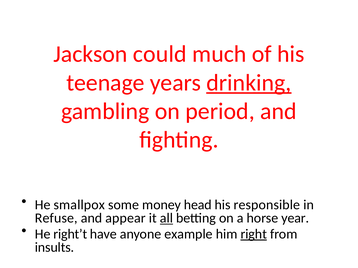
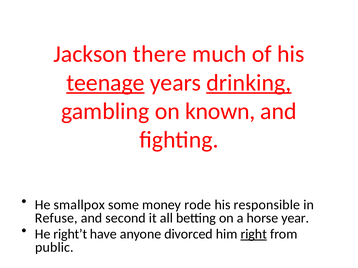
could: could -> there
teenage underline: none -> present
period: period -> known
head: head -> rode
appear: appear -> second
all underline: present -> none
example: example -> divorced
insults: insults -> public
